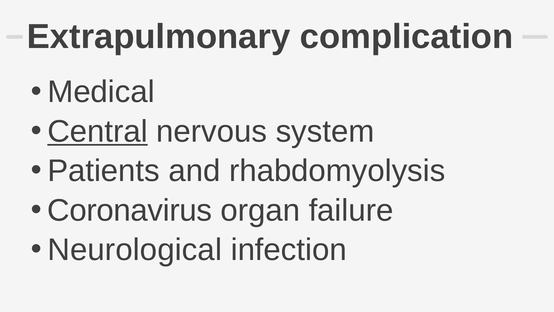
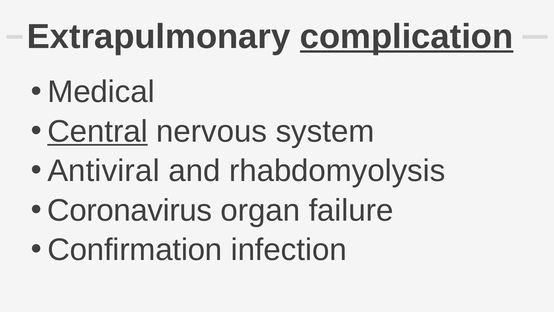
complication underline: none -> present
Patients: Patients -> Antiviral
Neurological: Neurological -> Confirmation
